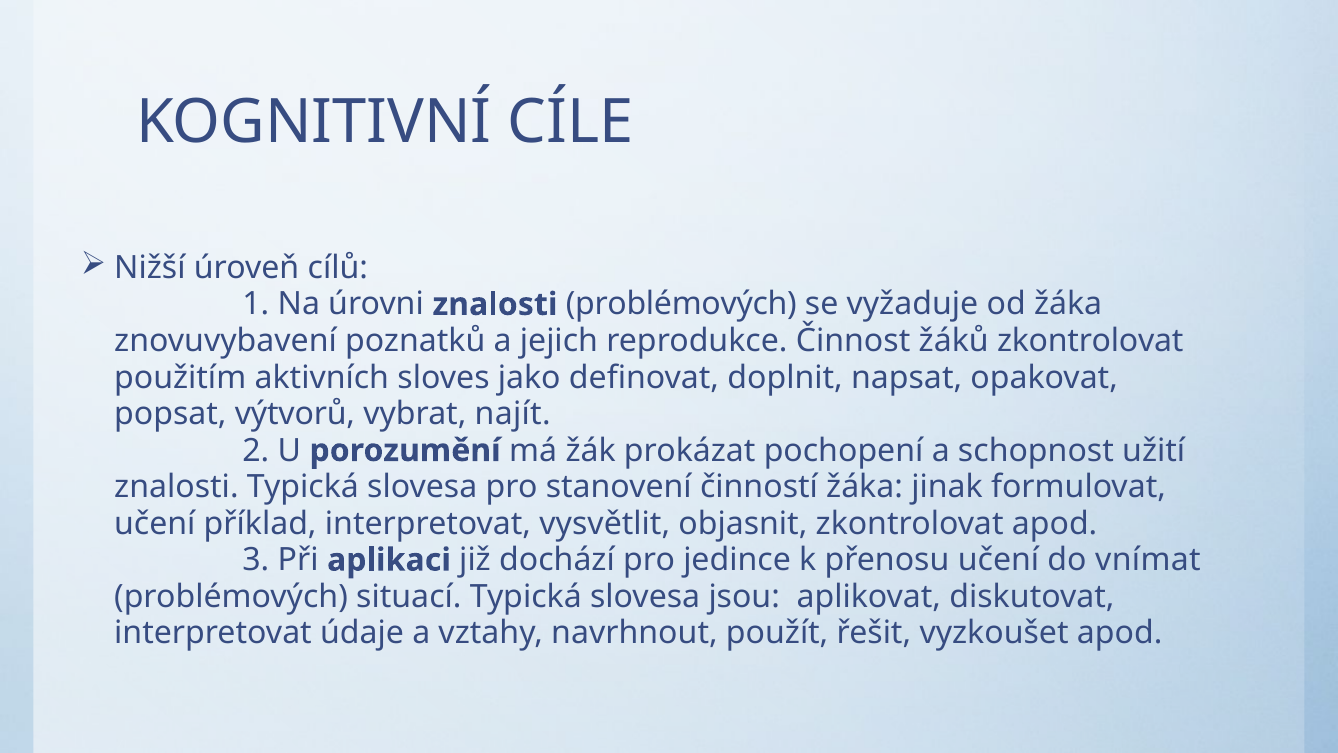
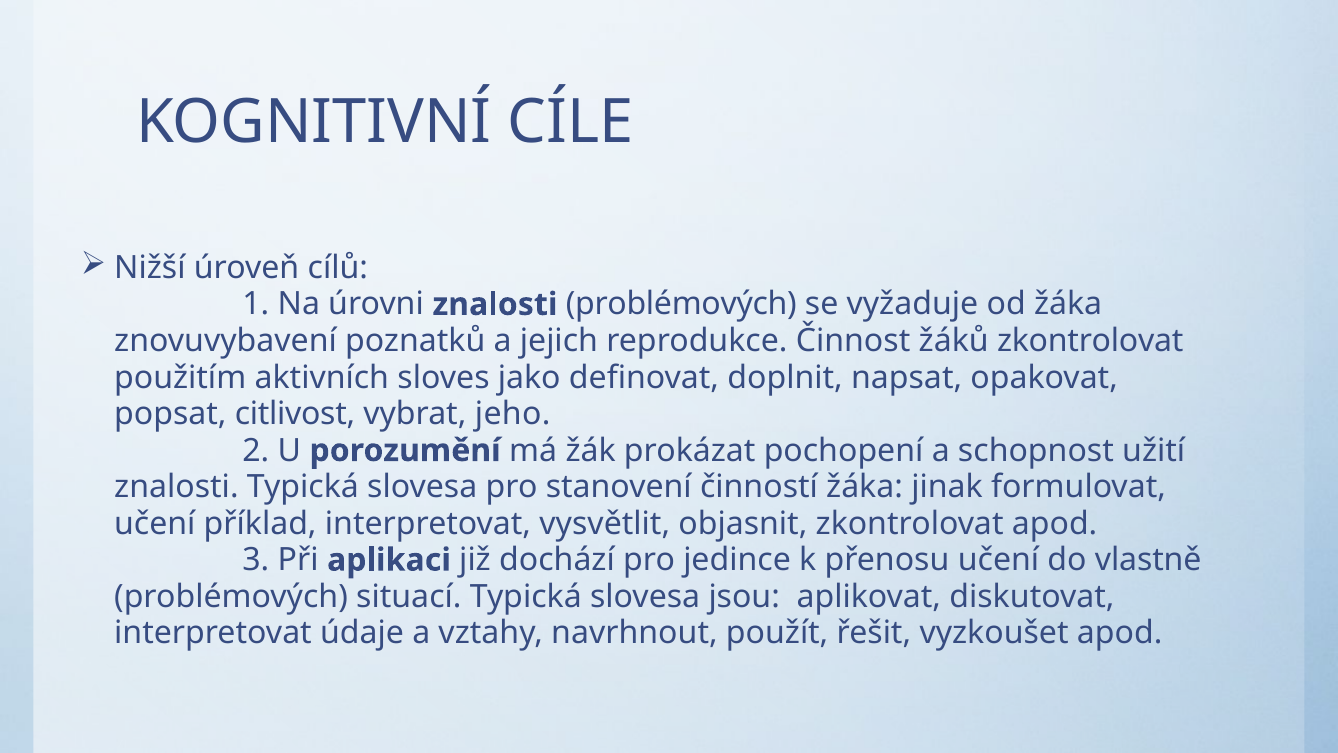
výtvorů: výtvorů -> citlivost
najít: najít -> jeho
vnímat: vnímat -> vlastně
